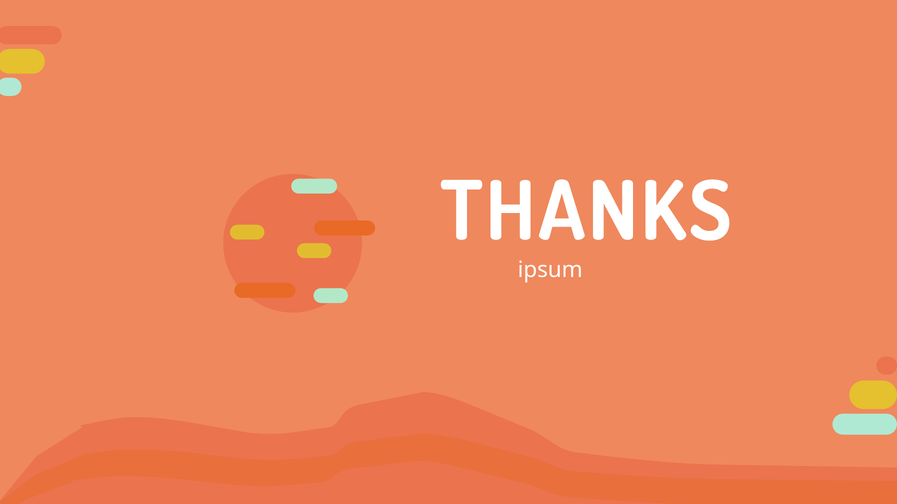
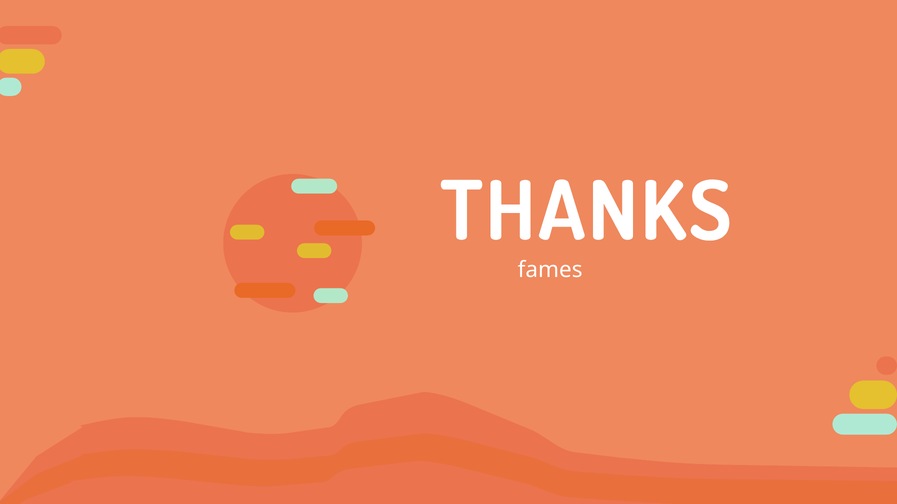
ipsum: ipsum -> fames
